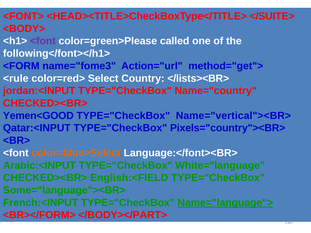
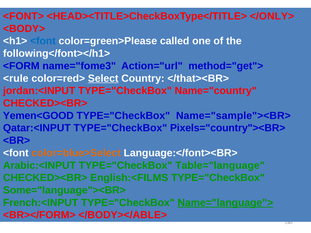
</SUITE>: </SUITE> -> </ONLY>
<font at (43, 41) colour: purple -> blue
Select underline: none -> present
</lists><BR>: </lists><BR> -> </that><BR>
Name="vertical"><BR>: Name="vertical"><BR> -> Name="sample"><BR>
White="language: White="language -> Table="language
English:<FIELD: English:<FIELD -> English:<FILMS
</BODY></PART>: </BODY></PART> -> </BODY></ABLE>
